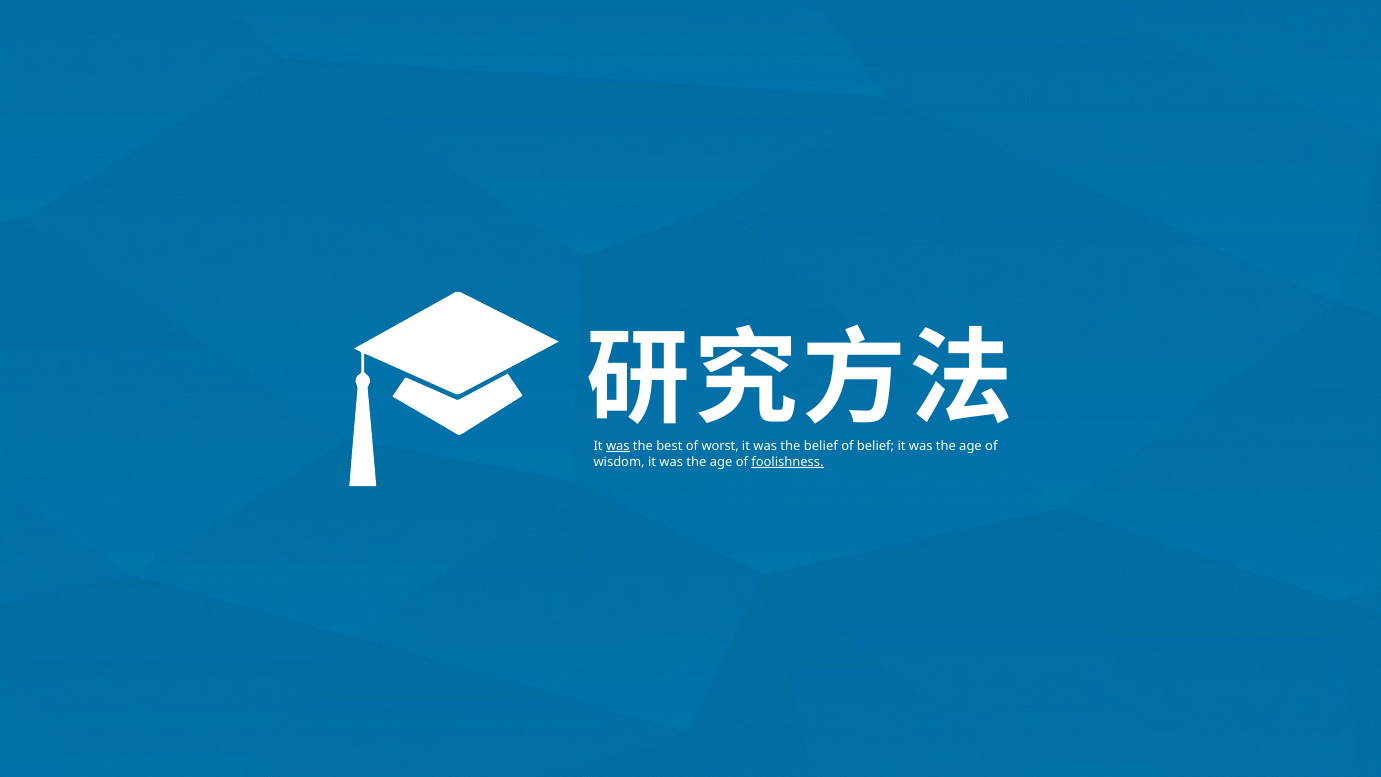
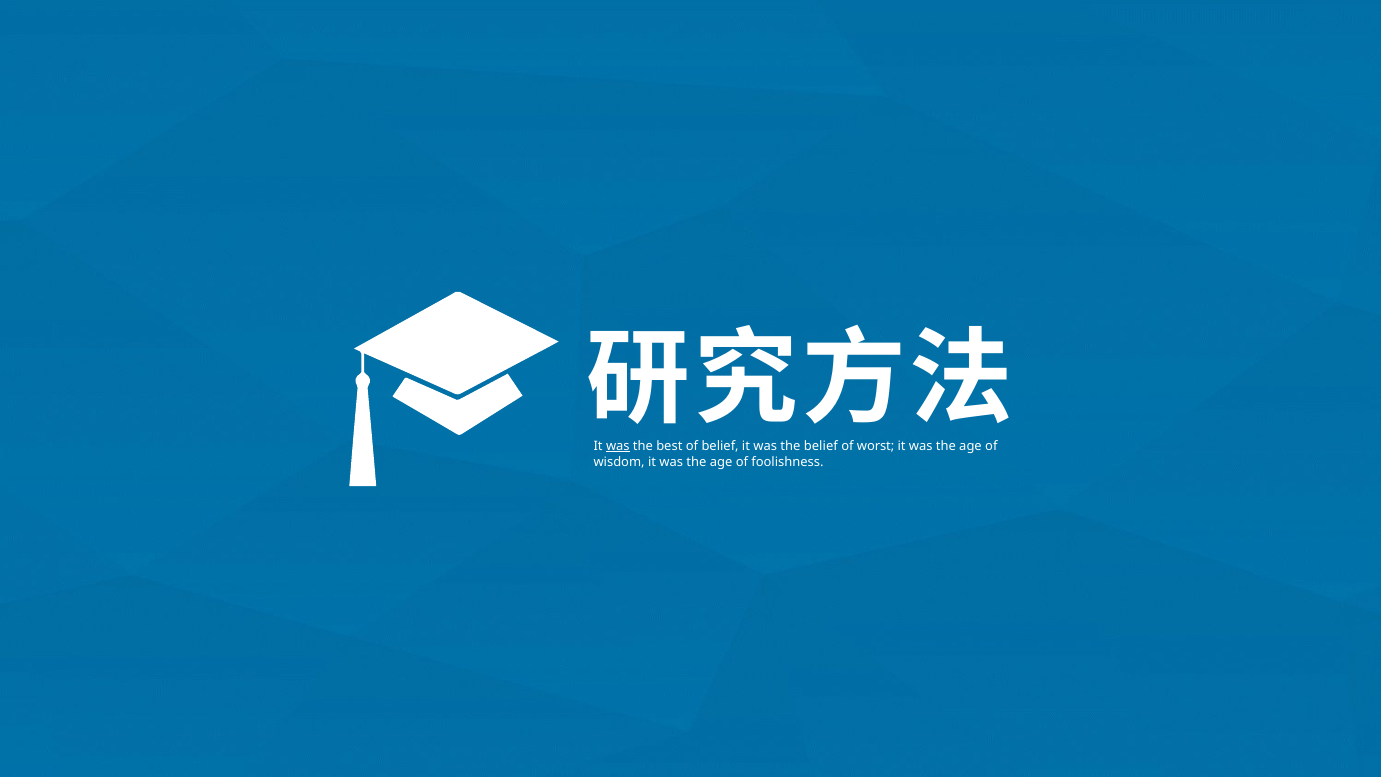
of worst: worst -> belief
of belief: belief -> worst
foolishness underline: present -> none
